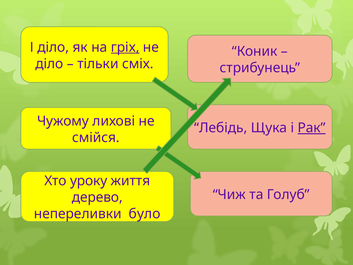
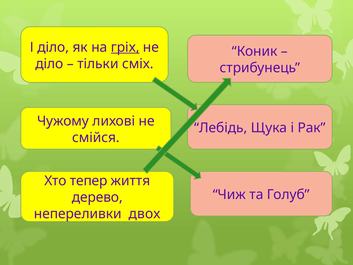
Рак underline: present -> none
уроку: уроку -> тепер
було: було -> двох
